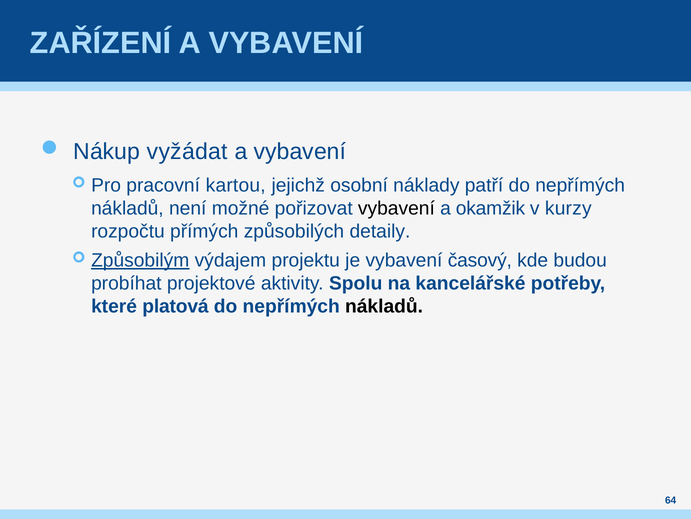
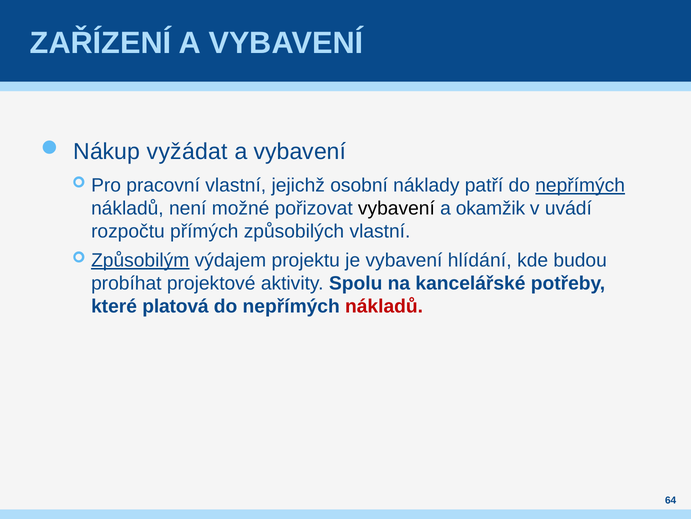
pracovní kartou: kartou -> vlastní
nepřímých at (580, 185) underline: none -> present
kurzy: kurzy -> uvádí
způsobilých detaily: detaily -> vlastní
časový: časový -> hlídání
nákladů at (384, 306) colour: black -> red
